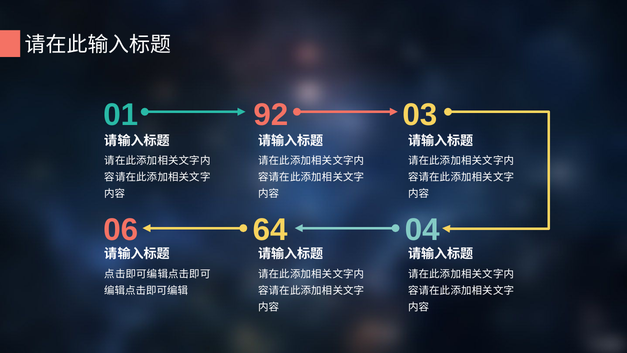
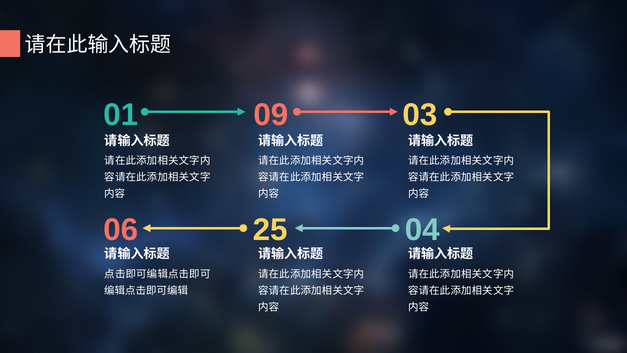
92: 92 -> 09
64: 64 -> 25
